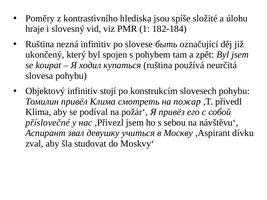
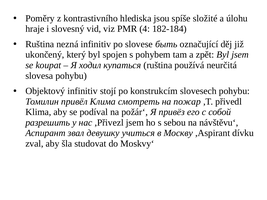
1: 1 -> 4
příslovečné: příslovečné -> разрешить
